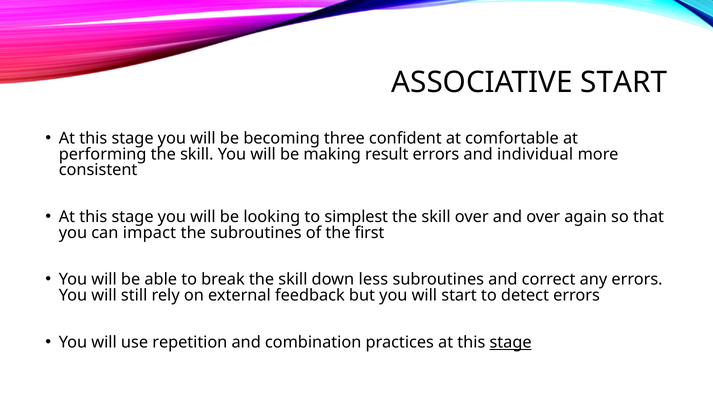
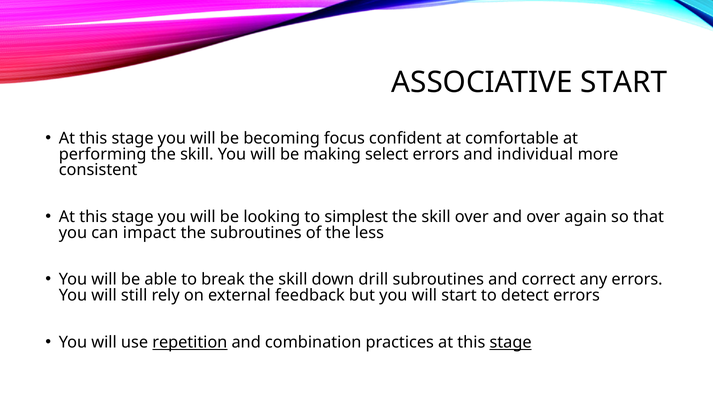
three: three -> focus
result: result -> select
first: first -> less
less: less -> drill
repetition underline: none -> present
